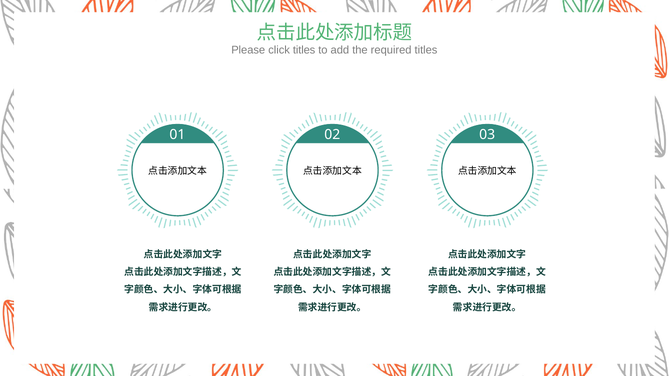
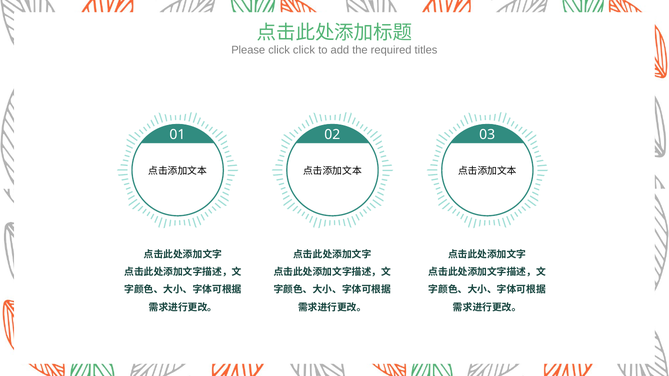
click titles: titles -> click
